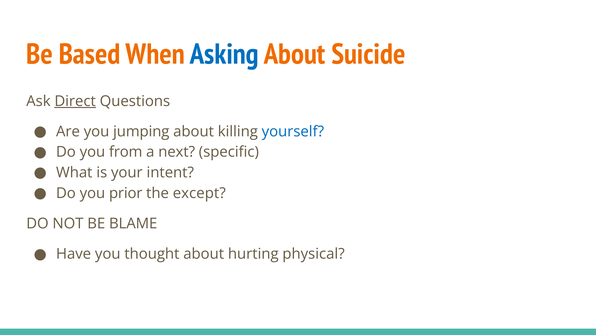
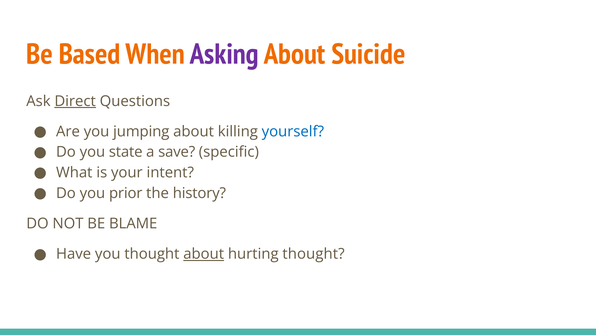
Asking colour: blue -> purple
from: from -> state
next: next -> save
except: except -> history
about at (204, 254) underline: none -> present
hurting physical: physical -> thought
